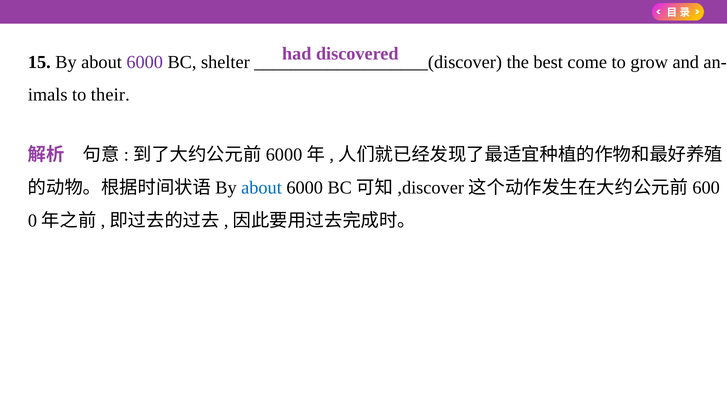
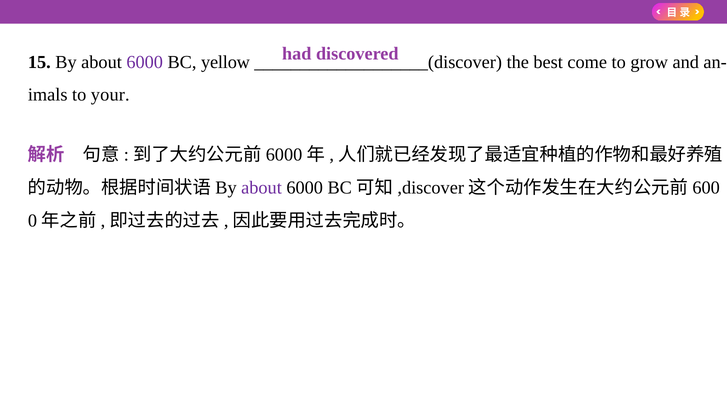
shelter: shelter -> yellow
their: their -> your
about at (262, 187) colour: blue -> purple
